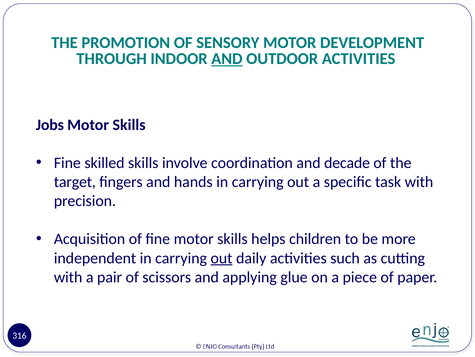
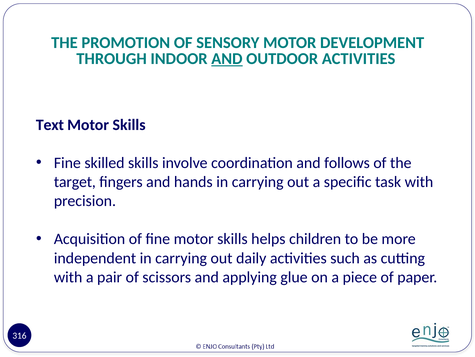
Jobs: Jobs -> Text
decade: decade -> follows
out at (222, 258) underline: present -> none
